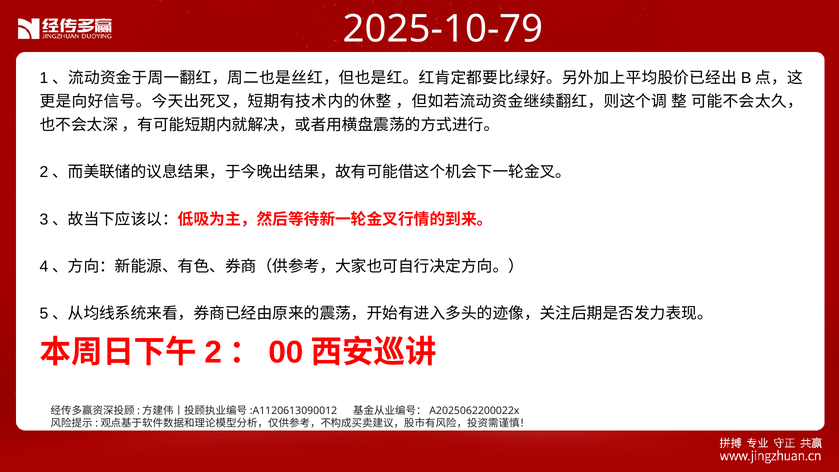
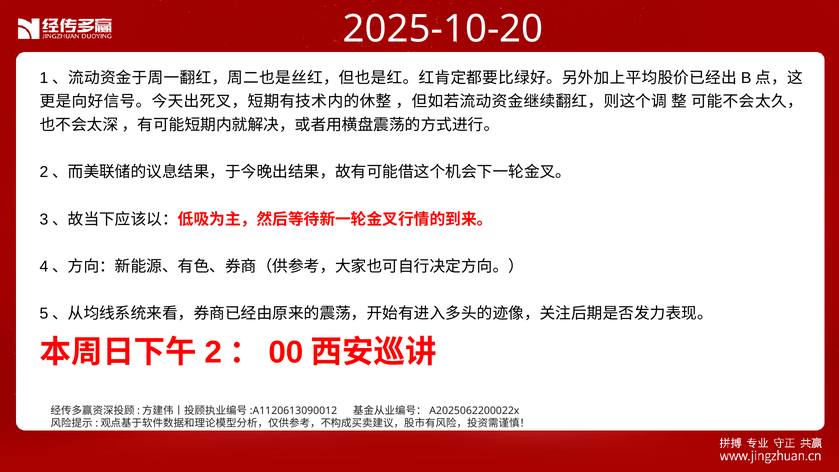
2025-10-79: 2025-10-79 -> 2025-10-20
